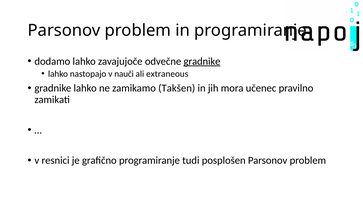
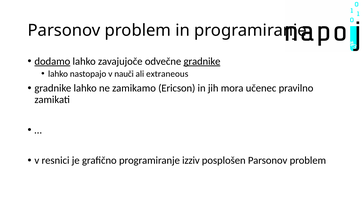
dodamo underline: none -> present
Takšen: Takšen -> Ericson
tudi: tudi -> izziv
